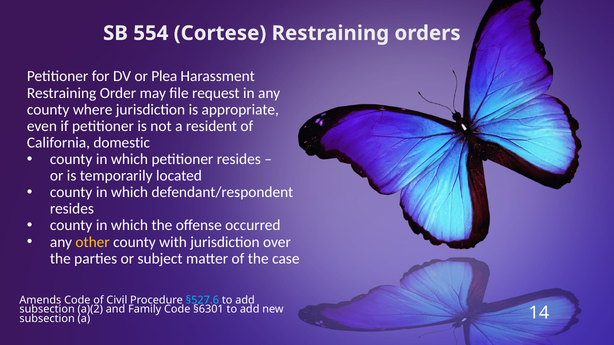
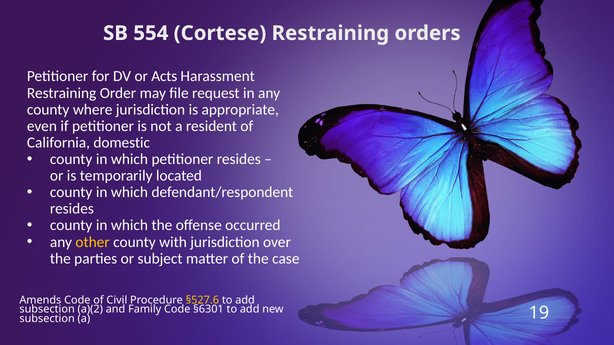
Plea: Plea -> Acts
§527.6 colour: light blue -> yellow
14: 14 -> 19
